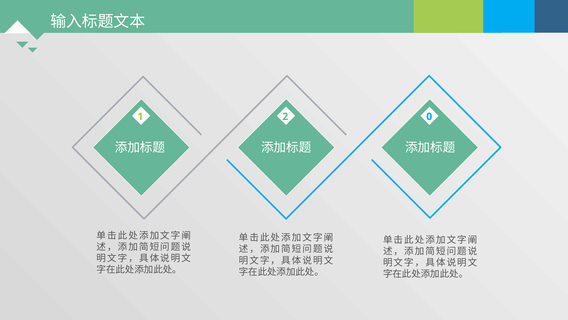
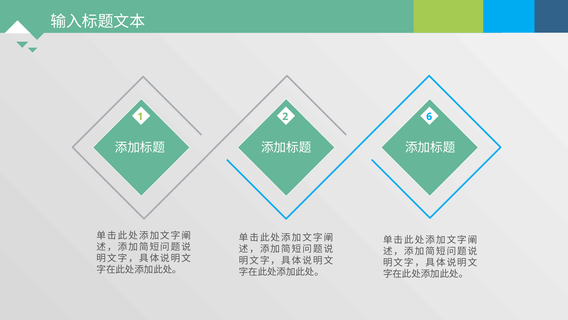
0: 0 -> 6
